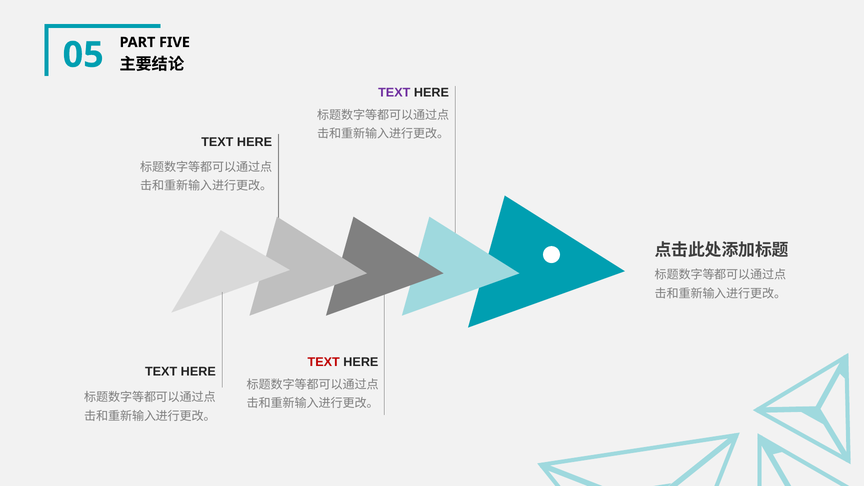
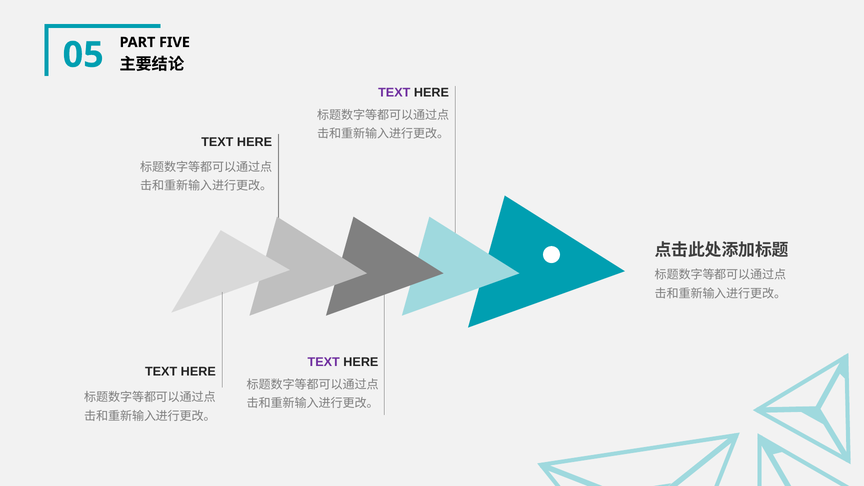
TEXT at (324, 362) colour: red -> purple
